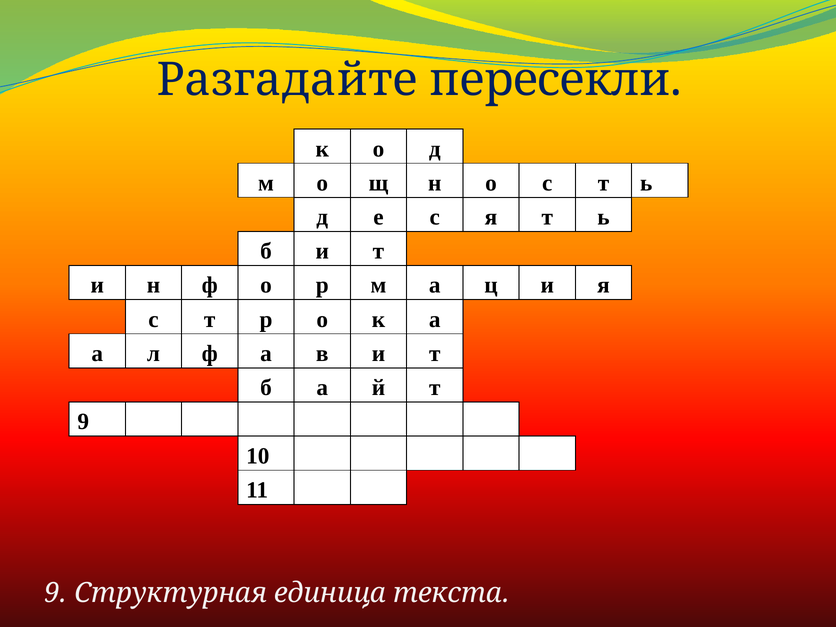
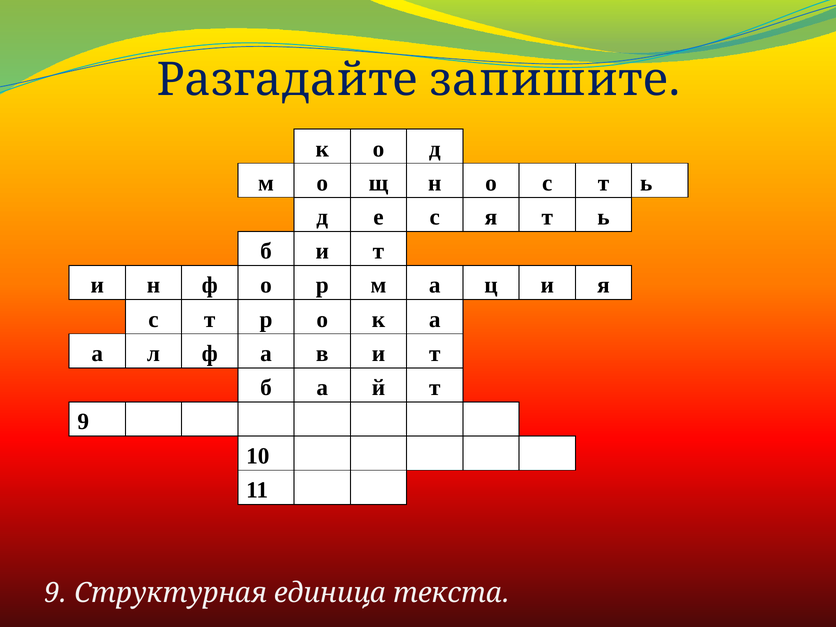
пересекли: пересекли -> запишите
